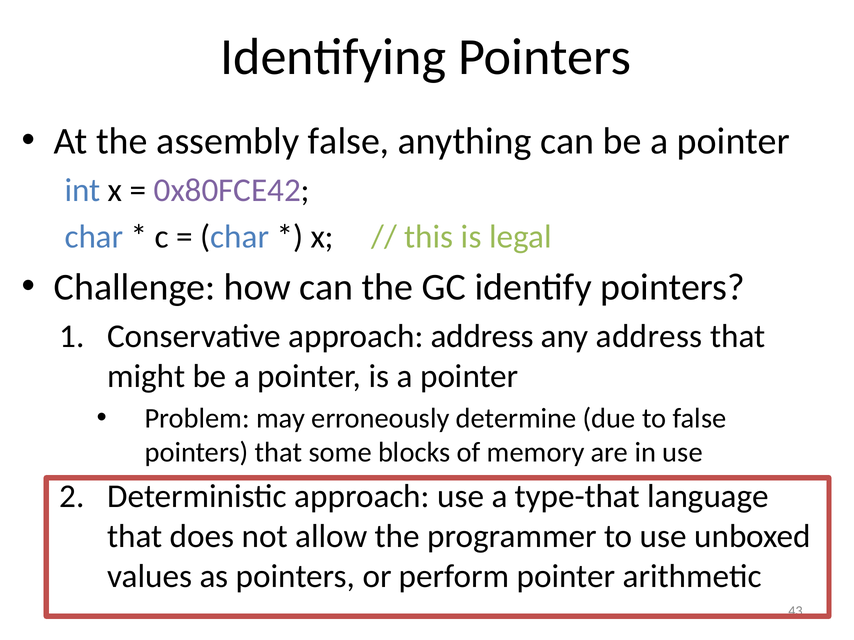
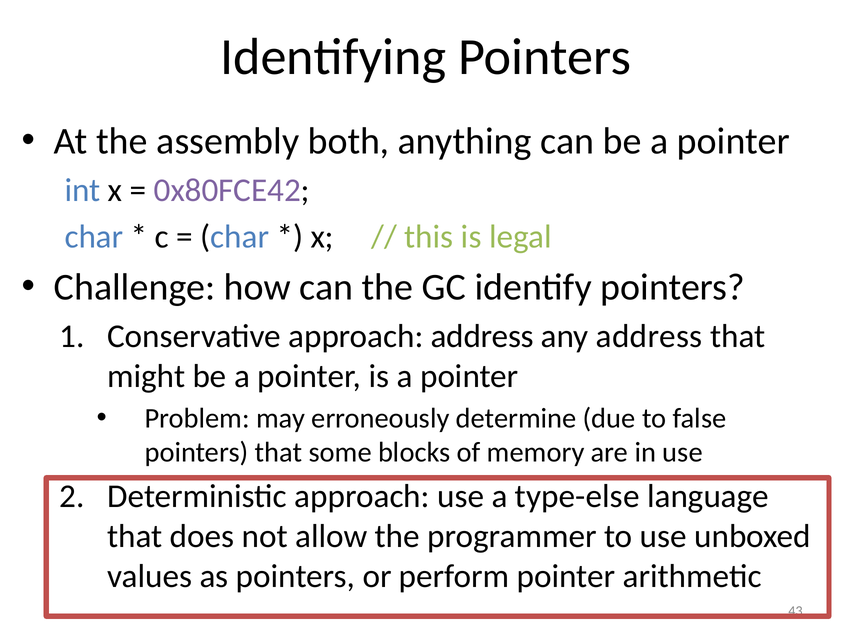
assembly false: false -> both
type-that: type-that -> type-else
